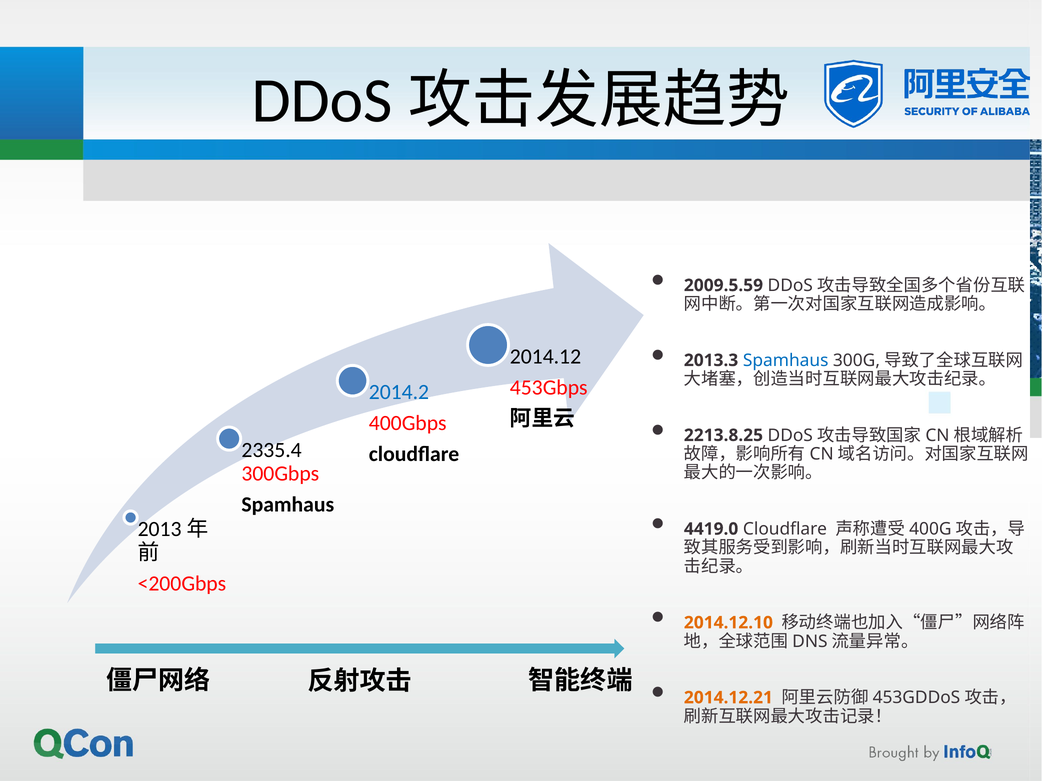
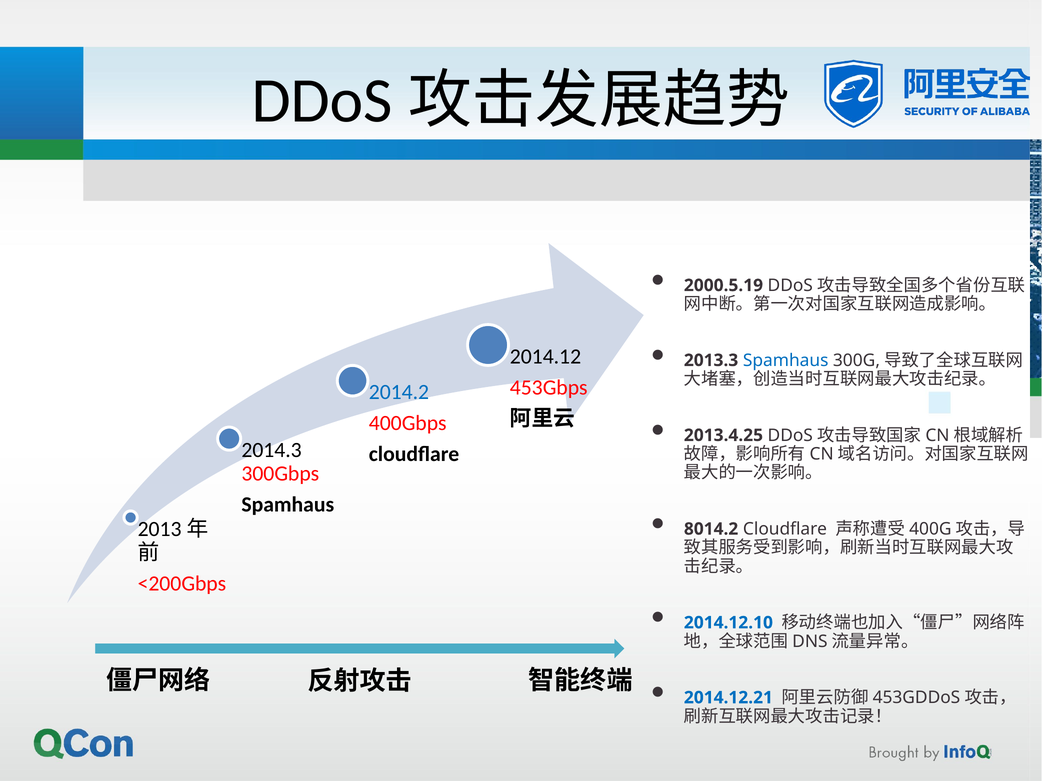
2009.5.59: 2009.5.59 -> 2000.5.19
2213.8.25: 2213.8.25 -> 2013.4.25
2335.4: 2335.4 -> 2014.3
4419.0: 4419.0 -> 8014.2
2014.12.10 colour: orange -> blue
2014.12.21 colour: orange -> blue
